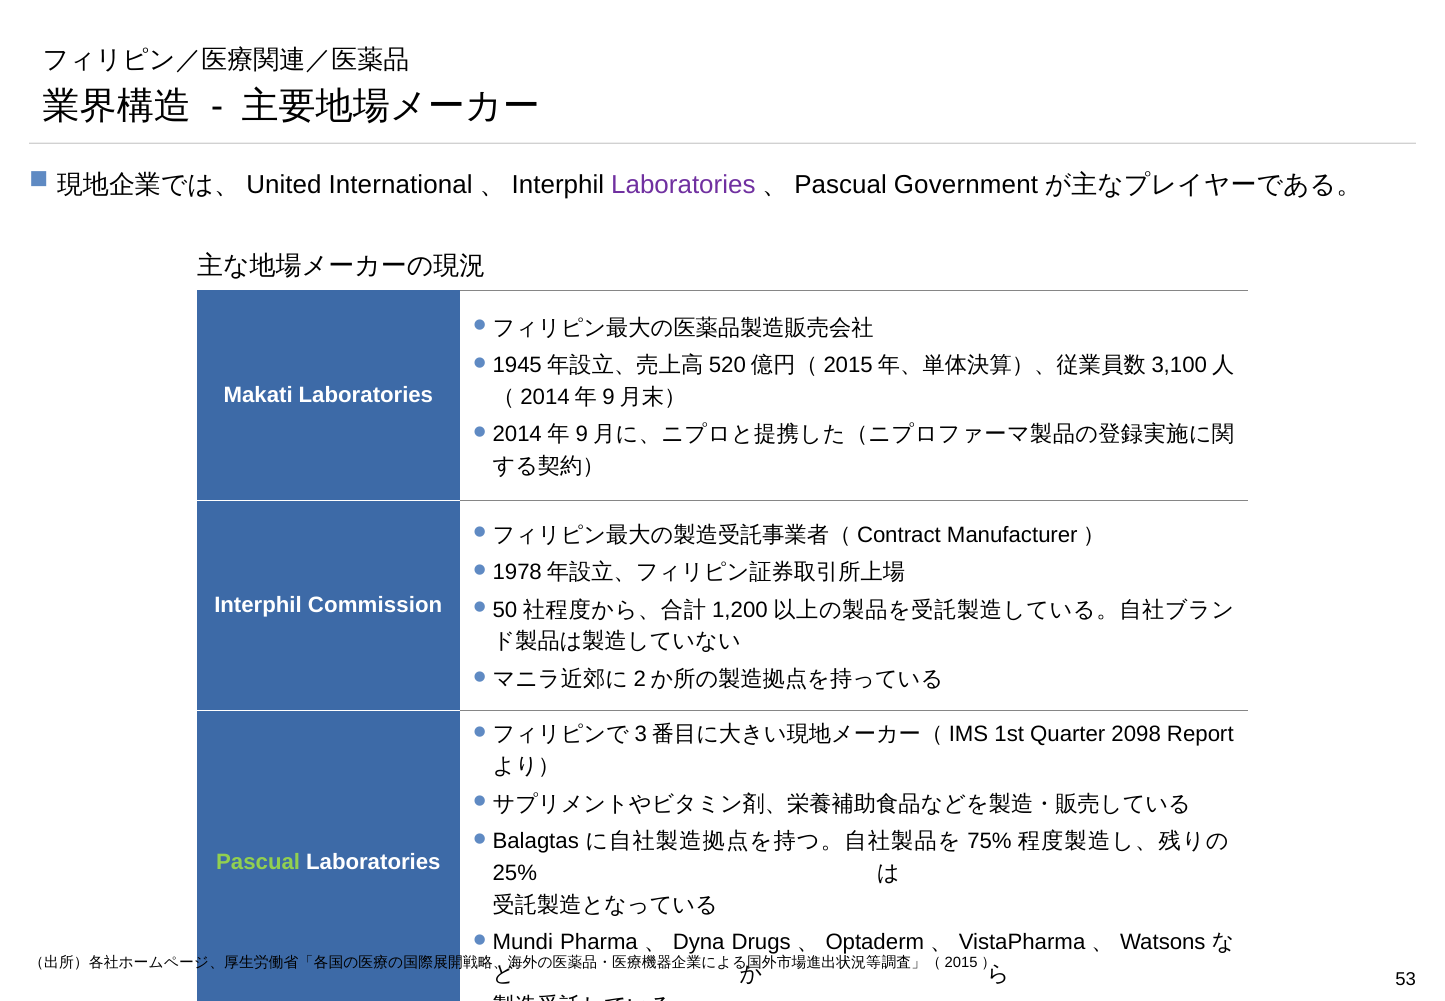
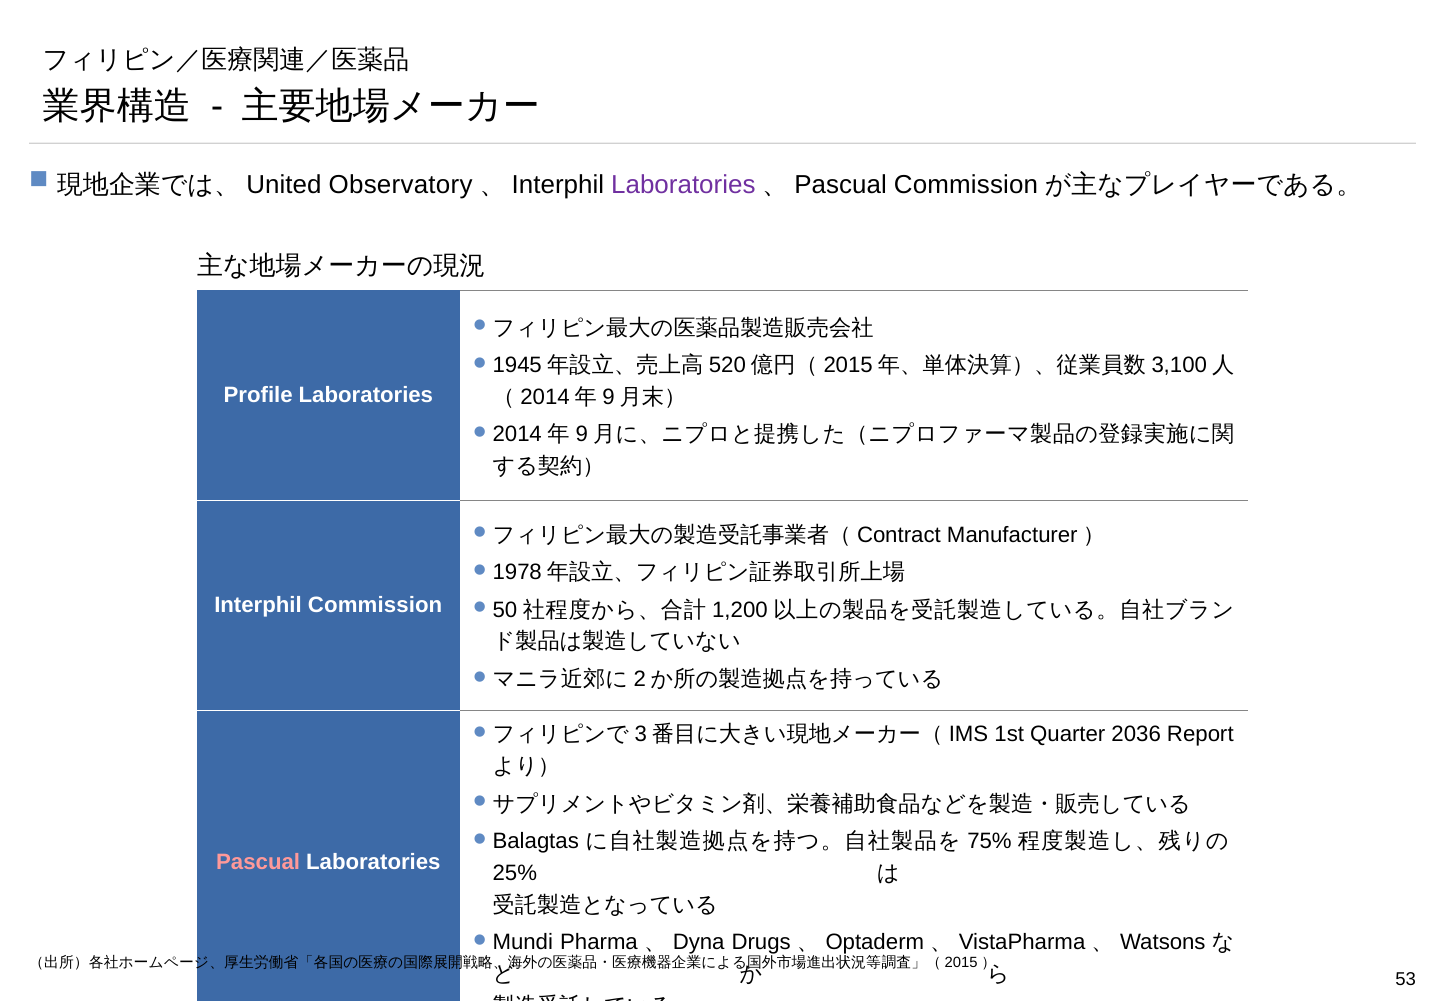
International: International -> Observatory
Government at (966, 184): Government -> Commission
Makati: Makati -> Profile
2098: 2098 -> 2036
Pascual colour: light green -> pink
